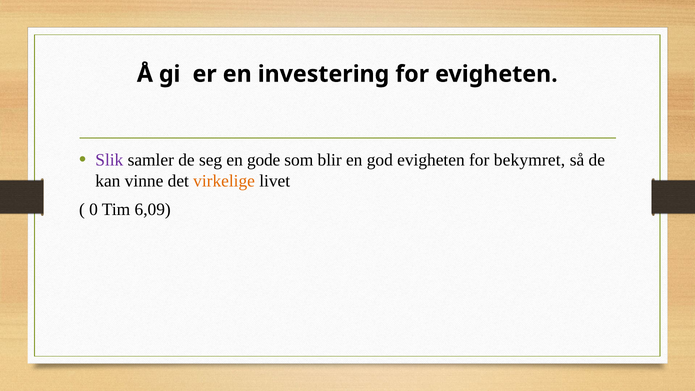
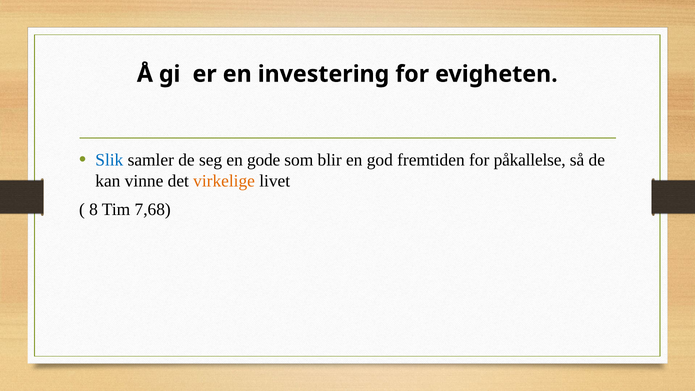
Slik colour: purple -> blue
god evigheten: evigheten -> fremtiden
bekymret: bekymret -> påkallelse
0: 0 -> 8
6,09: 6,09 -> 7,68
